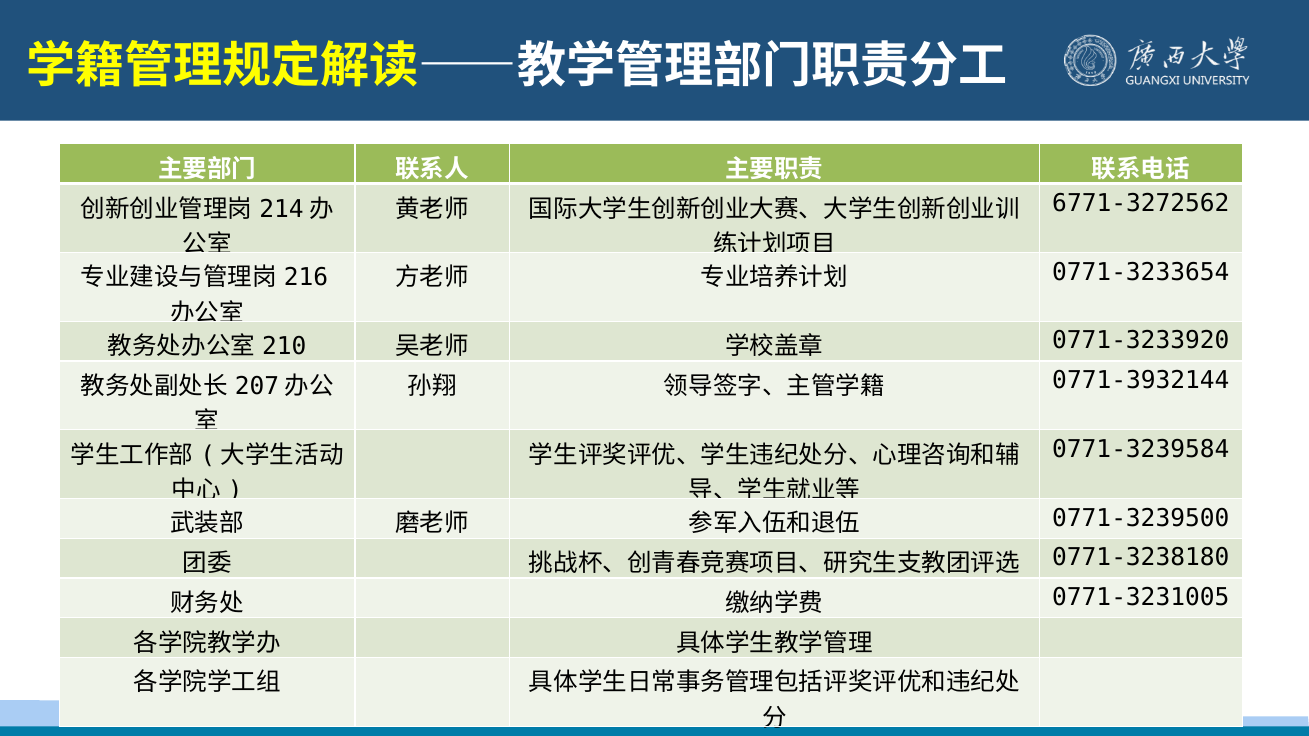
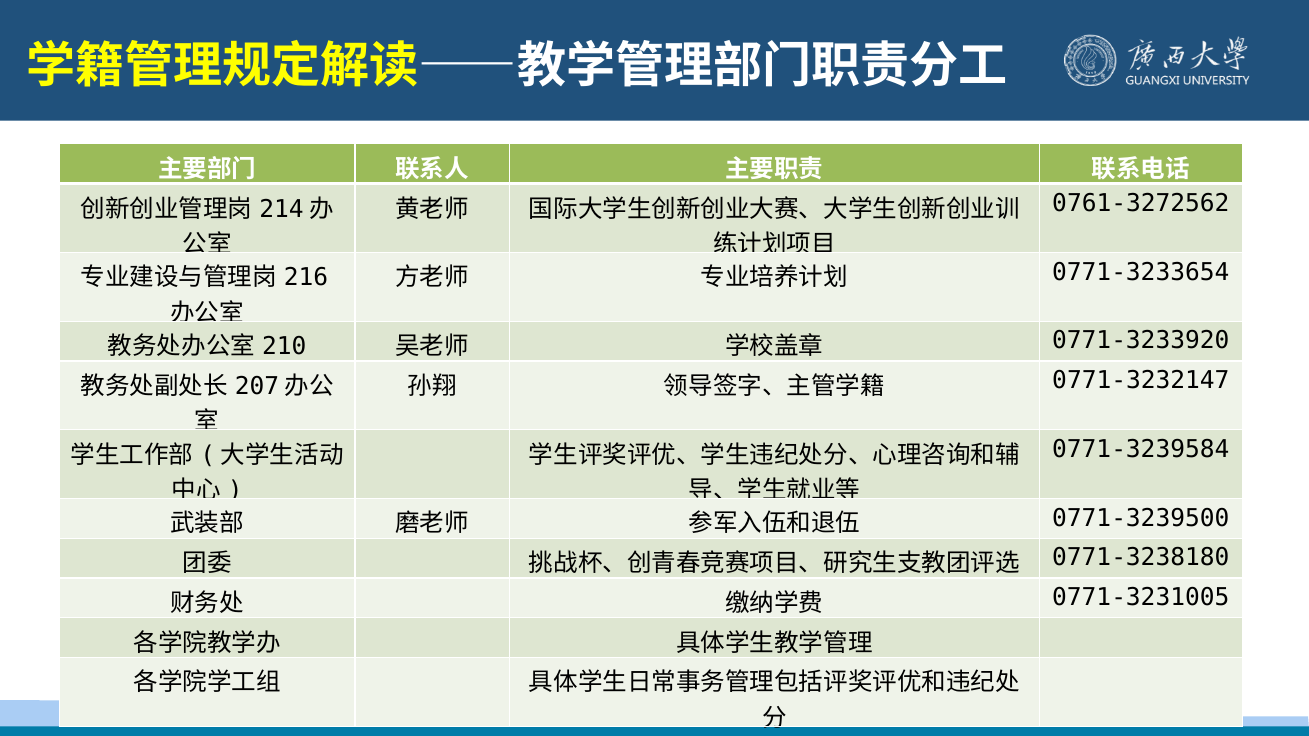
6771-3272562: 6771-3272562 -> 0761-3272562
0771-3932144: 0771-3932144 -> 0771-3232147
